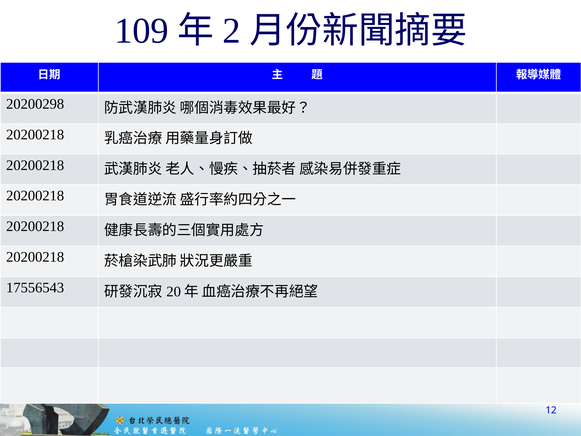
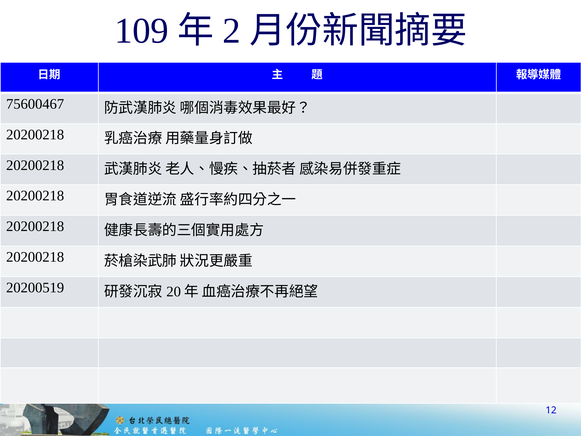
20200298: 20200298 -> 75600467
17556543: 17556543 -> 20200519
